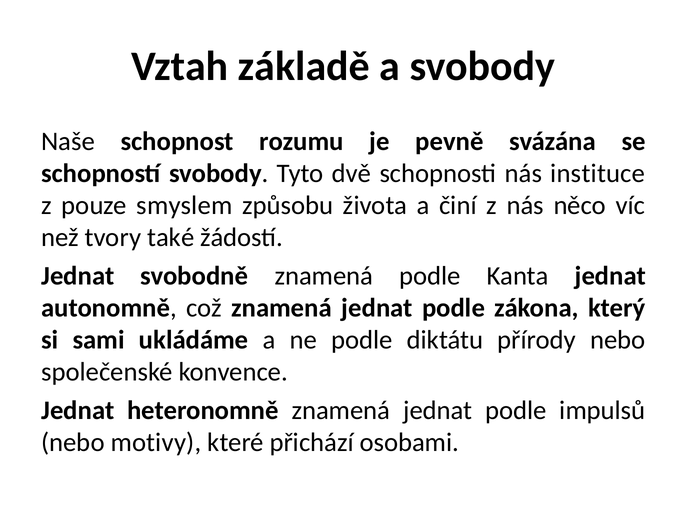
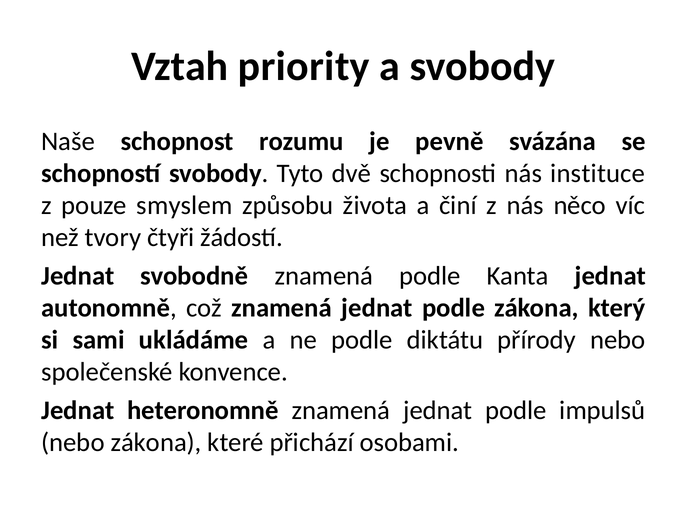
základě: základě -> priority
také: také -> čtyři
nebo motivy: motivy -> zákona
